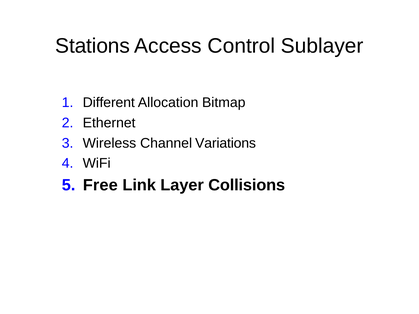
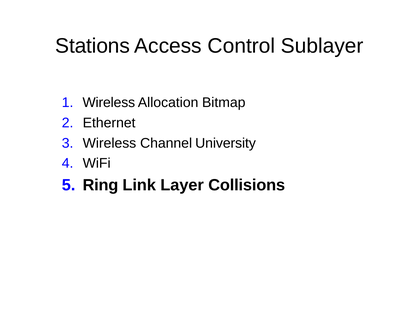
Different at (109, 103): Different -> Wireless
Variations: Variations -> University
Free: Free -> Ring
